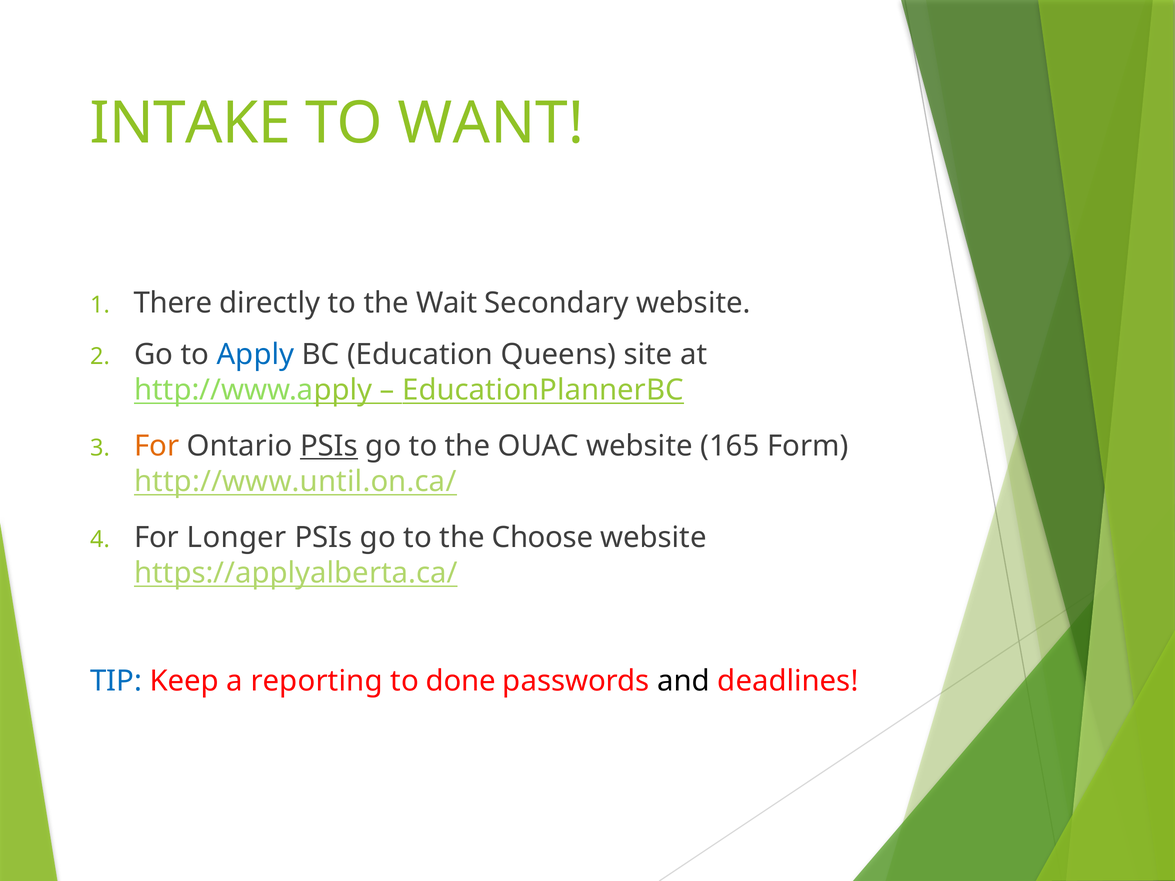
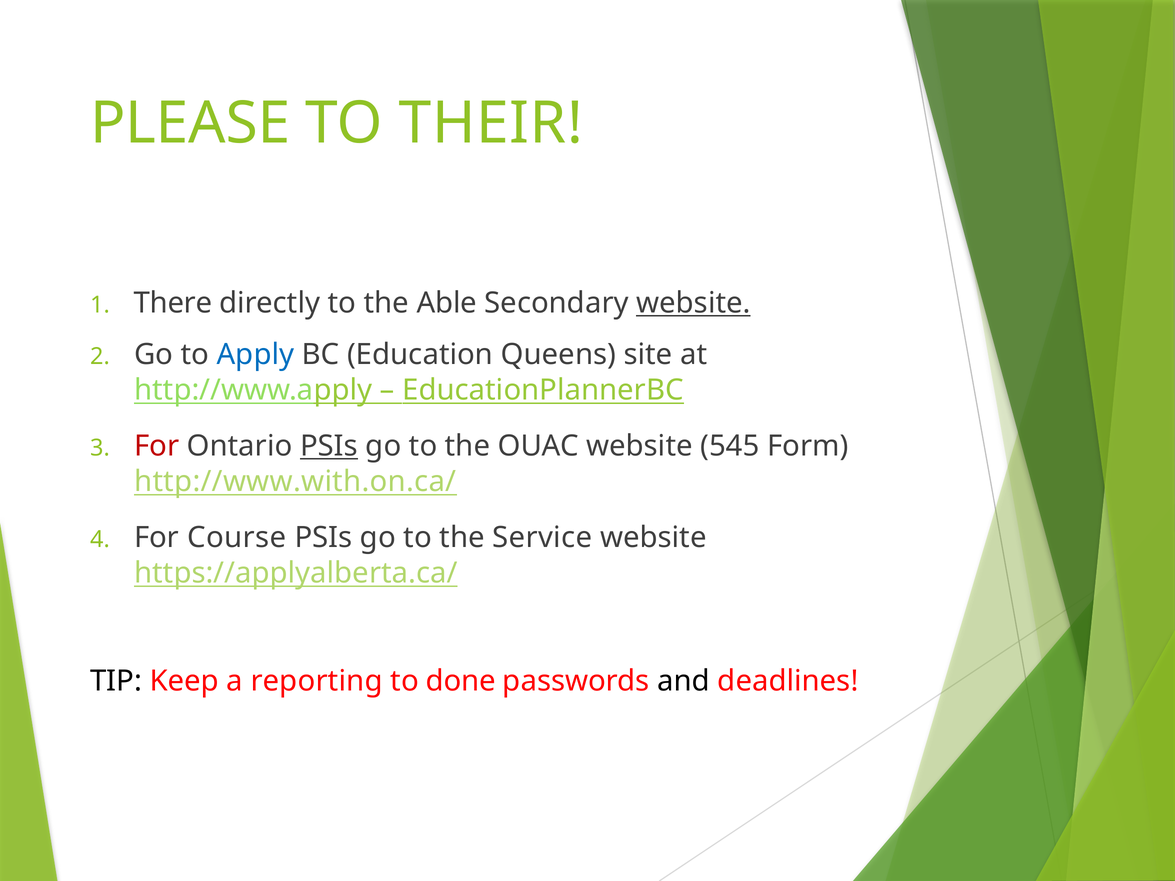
INTAKE: INTAKE -> PLEASE
WANT: WANT -> THEIR
Wait: Wait -> Able
website at (693, 303) underline: none -> present
For at (157, 446) colour: orange -> red
165: 165 -> 545
http://www.until.on.ca/: http://www.until.on.ca/ -> http://www.with.on.ca/
Longer: Longer -> Course
Choose: Choose -> Service
TIP colour: blue -> black
